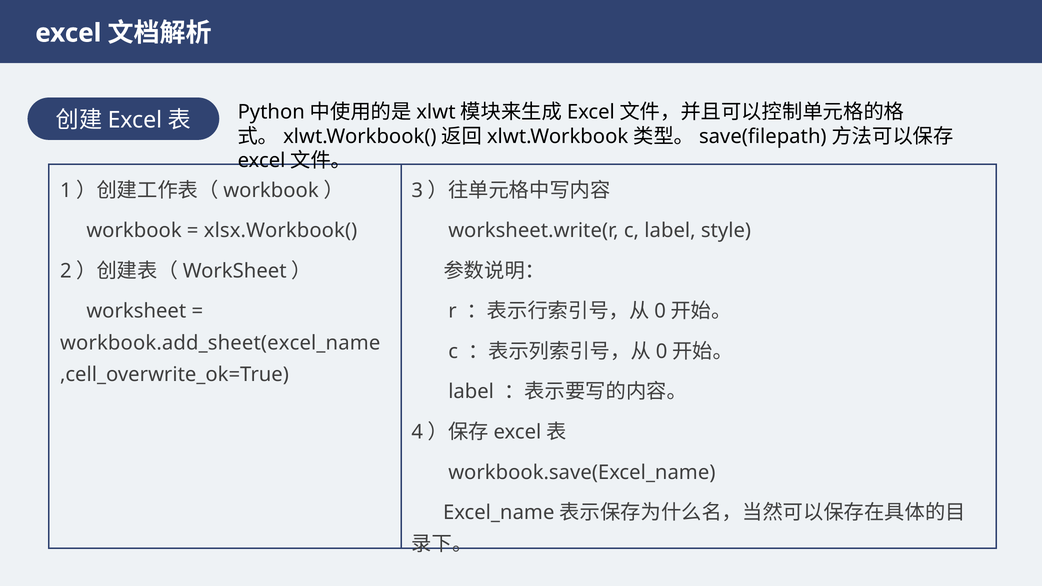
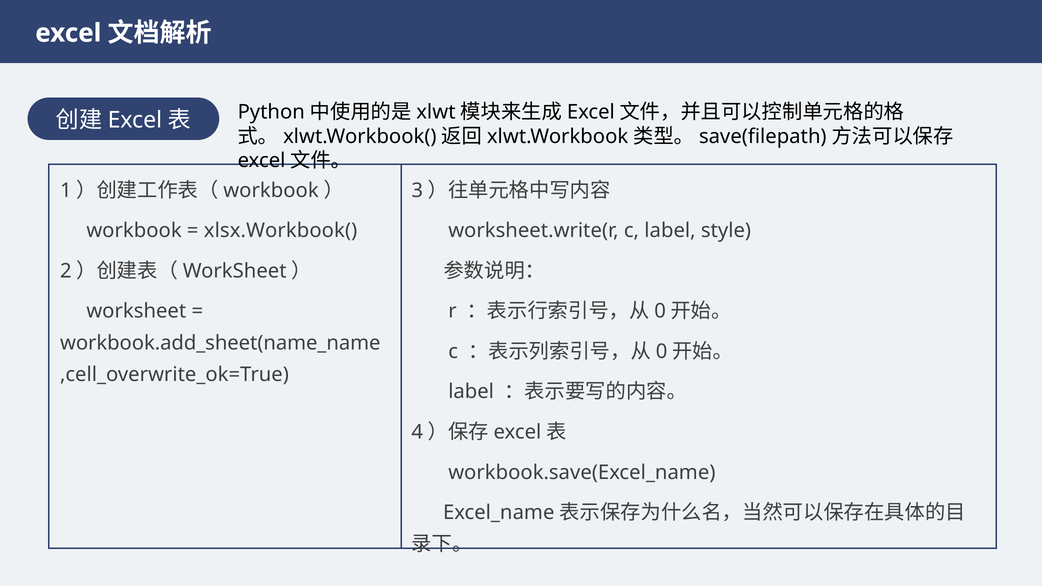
workbook.add_sheet(excel_name: workbook.add_sheet(excel_name -> workbook.add_sheet(name_name
